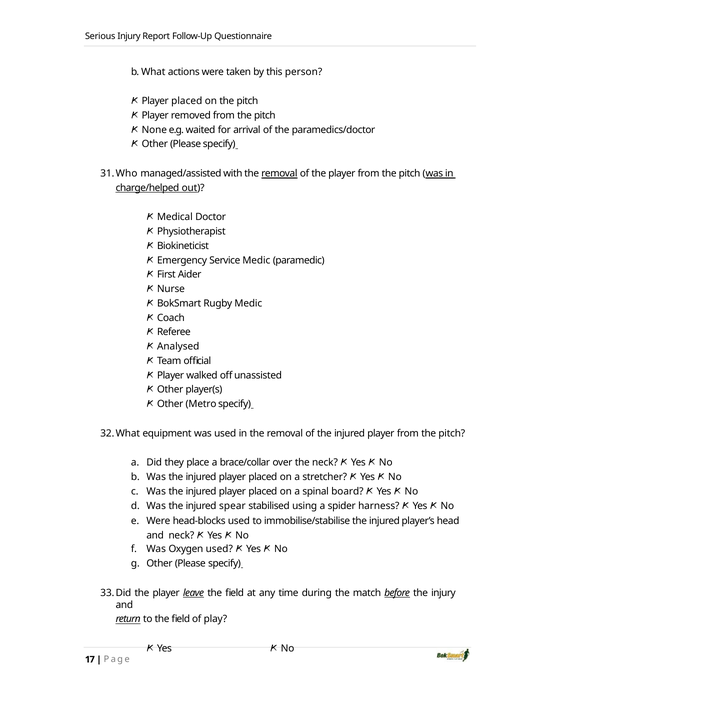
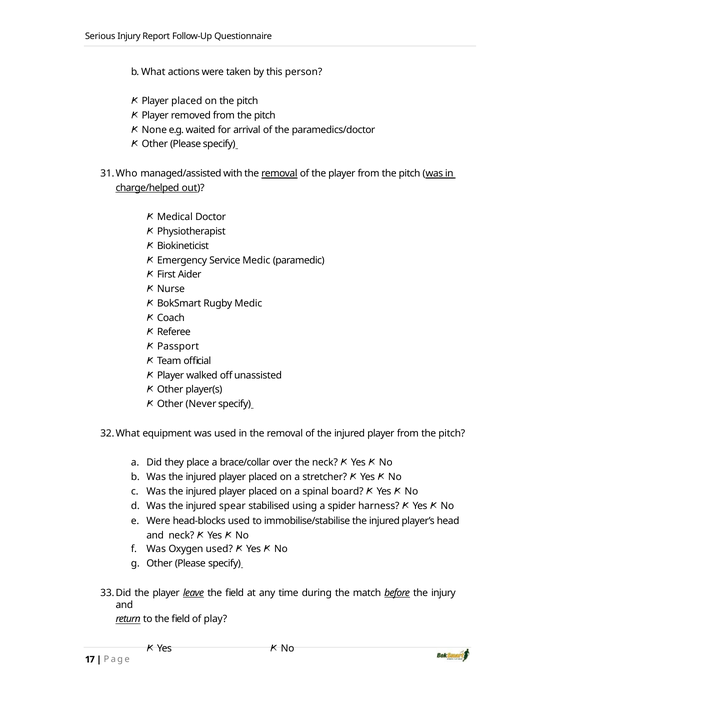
Analysed: Analysed -> Passport
Metro: Metro -> Never
